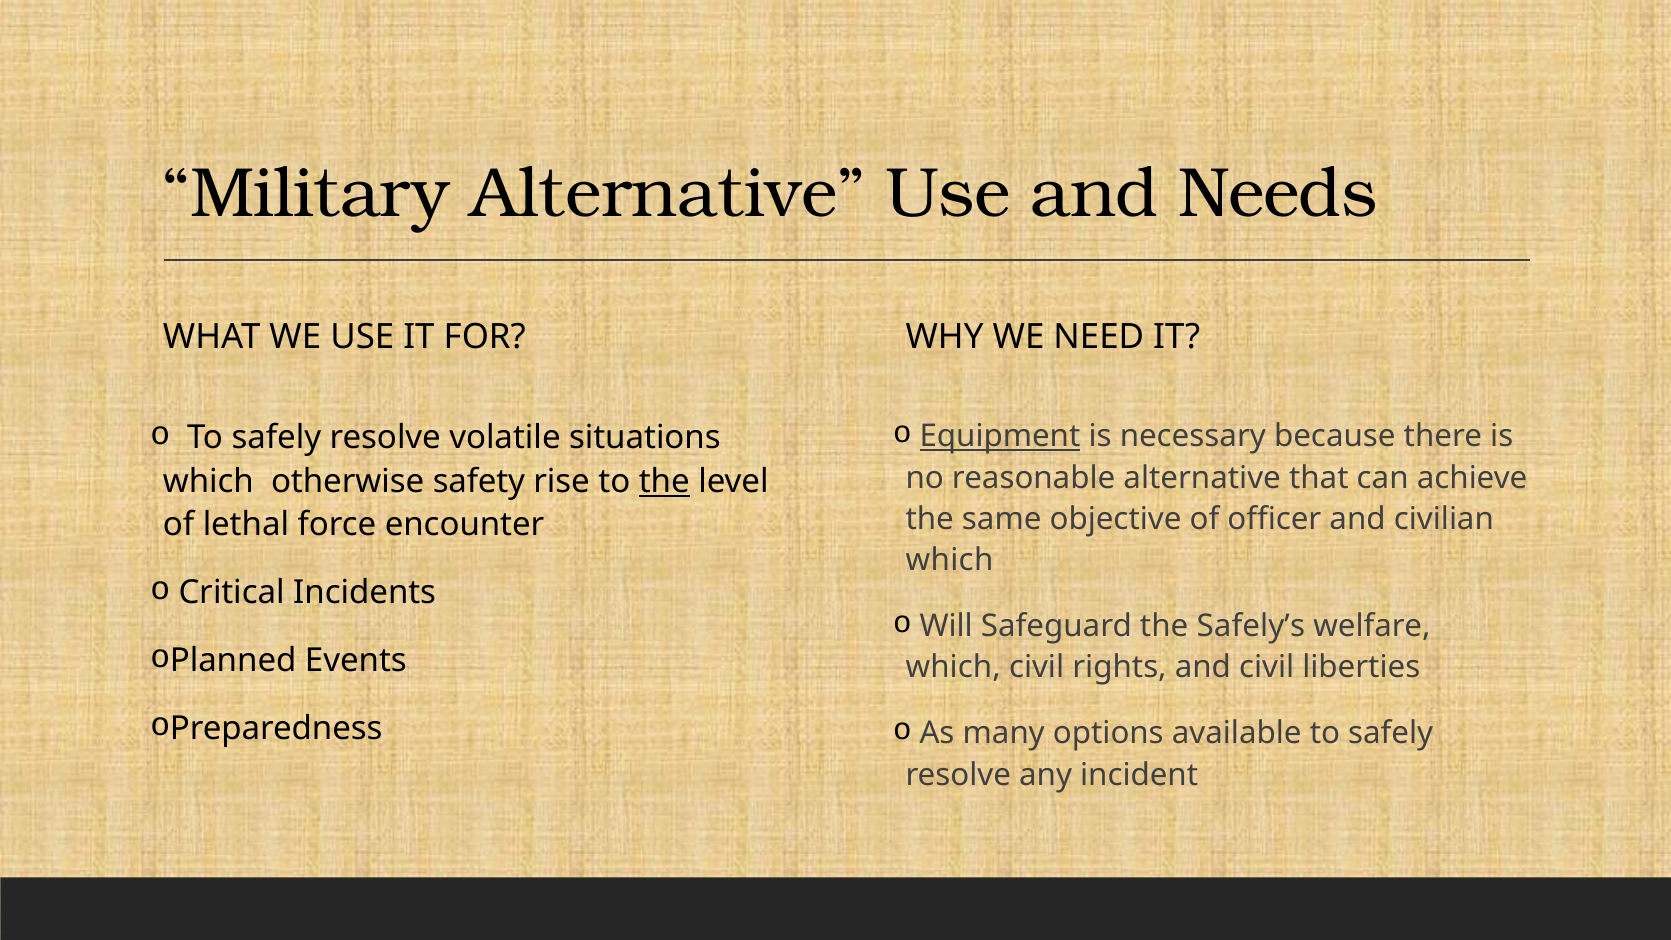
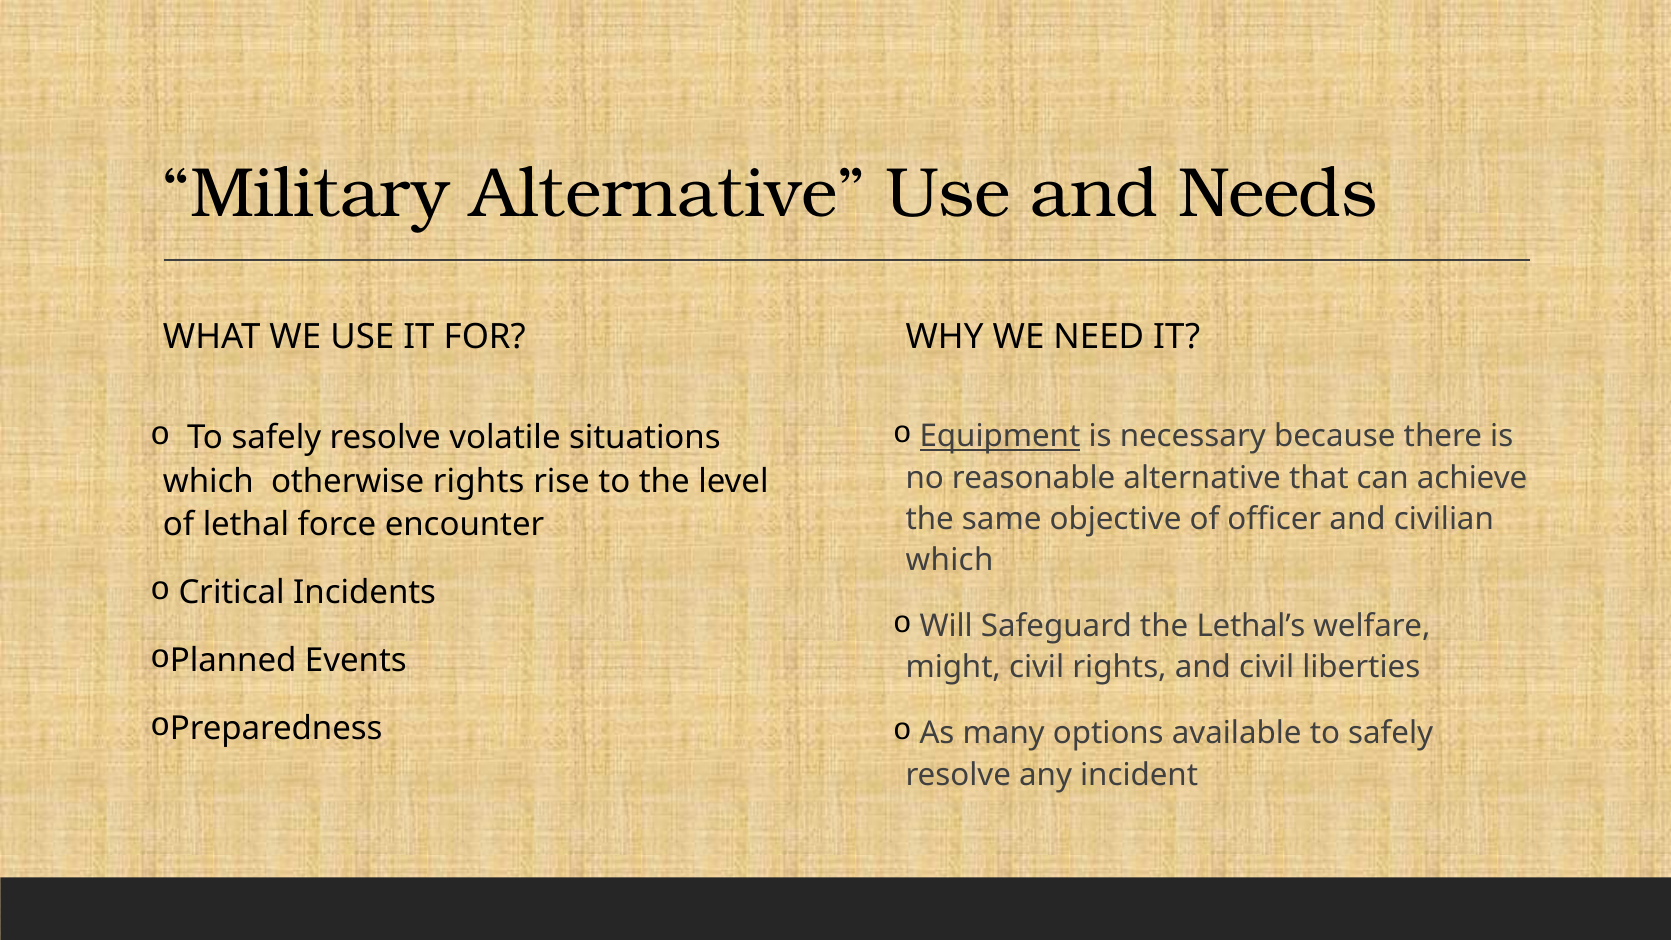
otherwise safety: safety -> rights
the at (664, 481) underline: present -> none
Safely’s: Safely’s -> Lethal’s
which at (953, 668): which -> might
